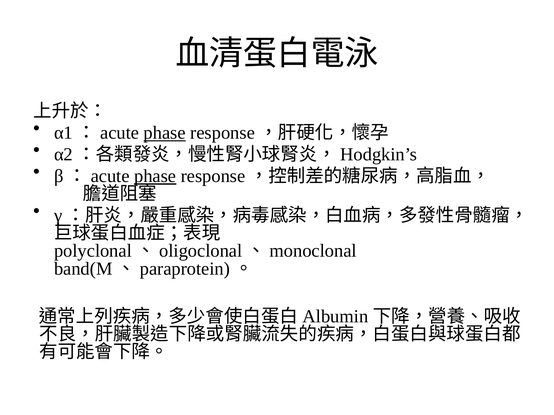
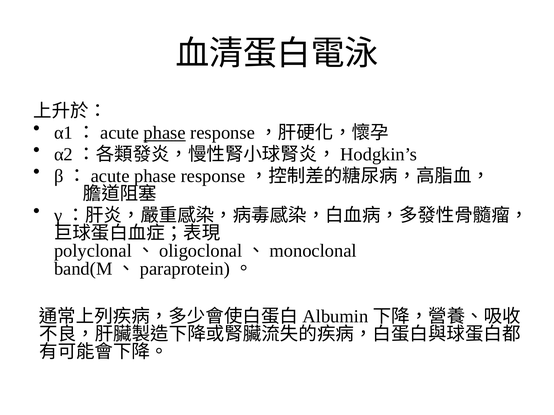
phase at (155, 176) underline: present -> none
